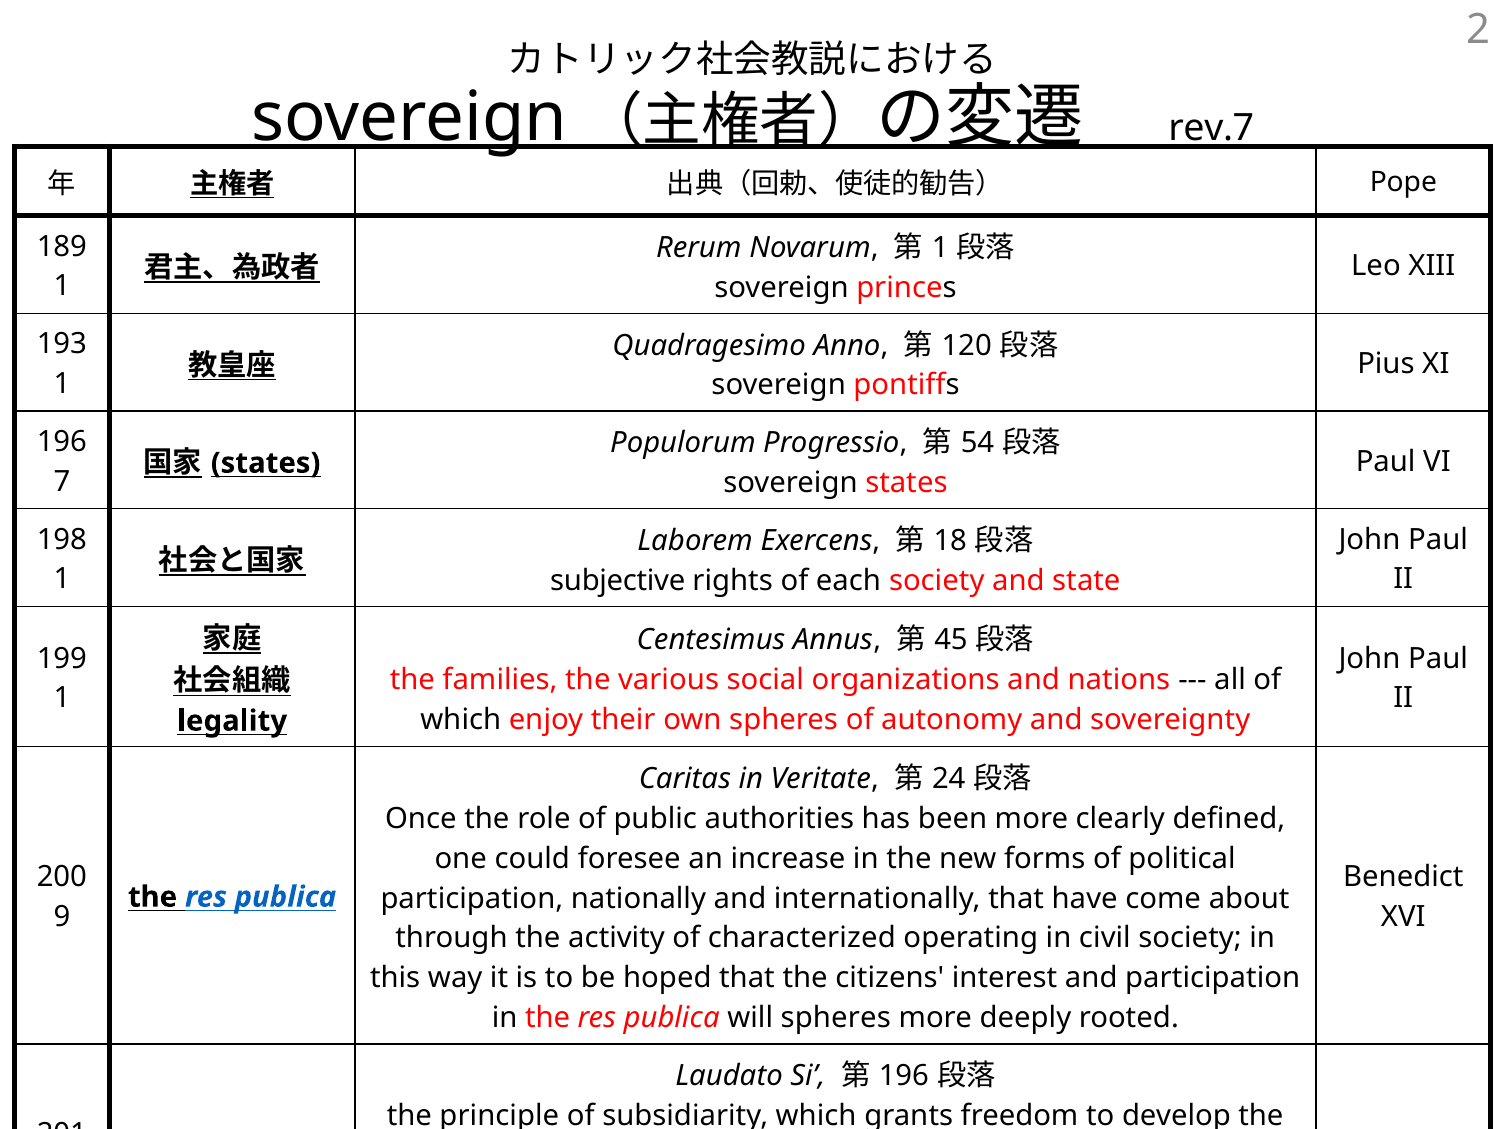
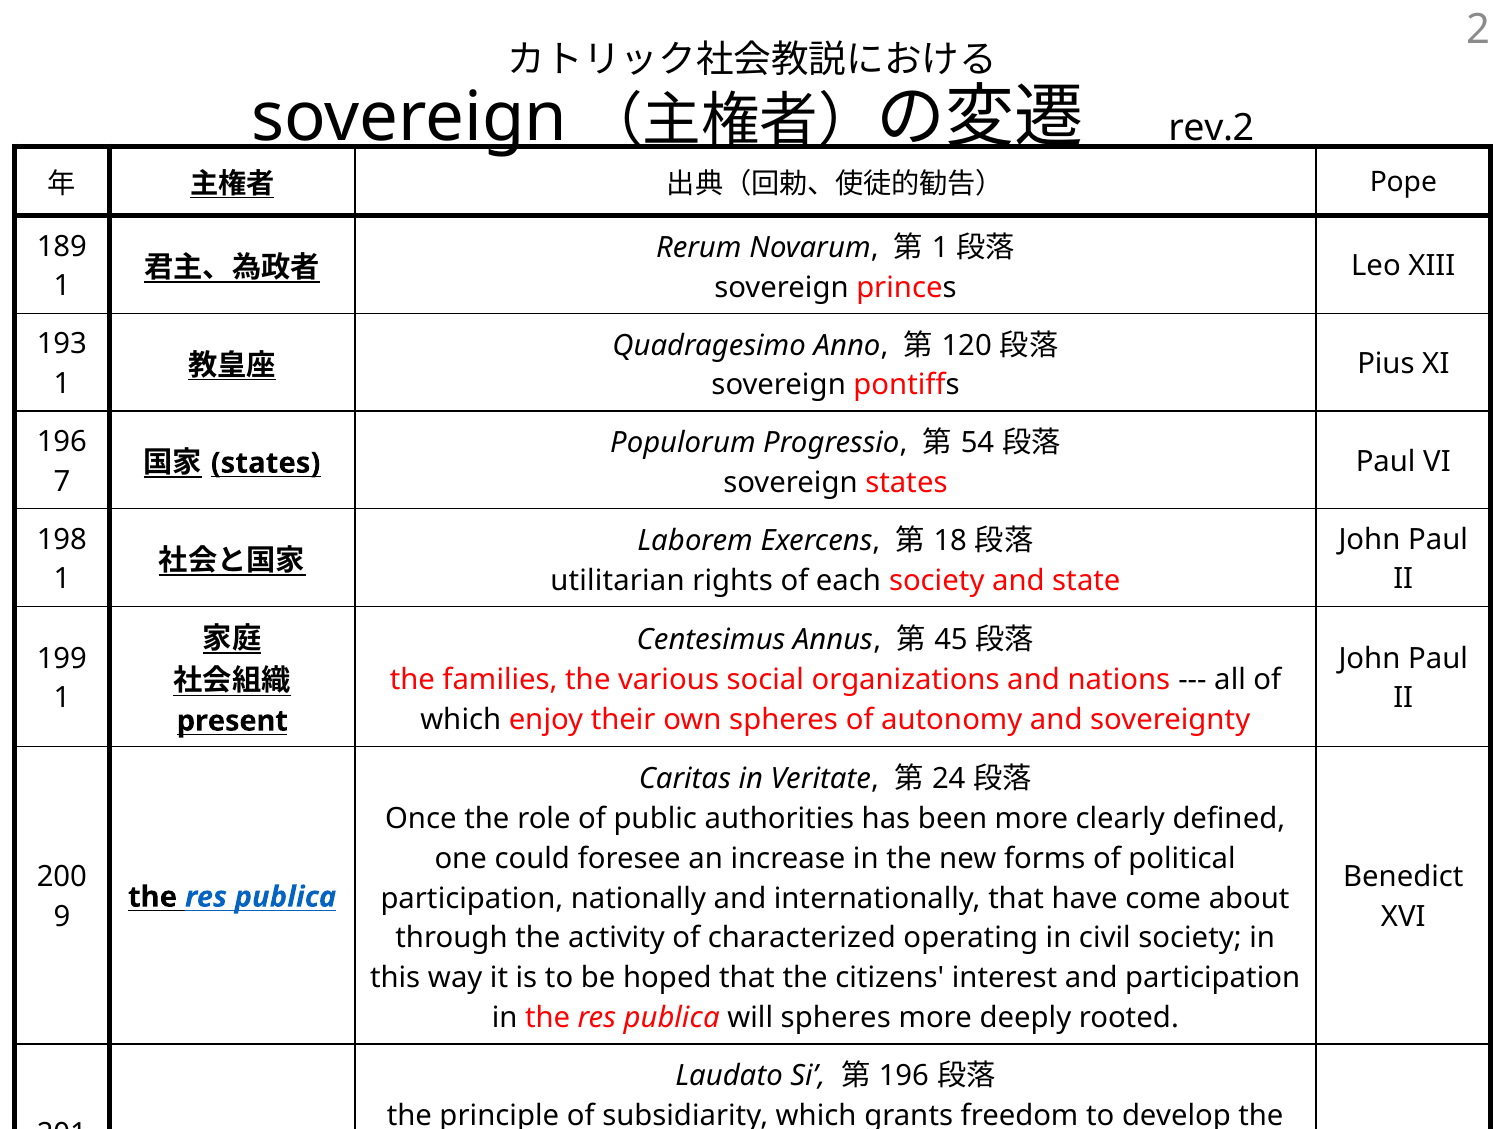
rev.7: rev.7 -> rev.2
subjective: subjective -> utilitarian
legality at (232, 721): legality -> present
